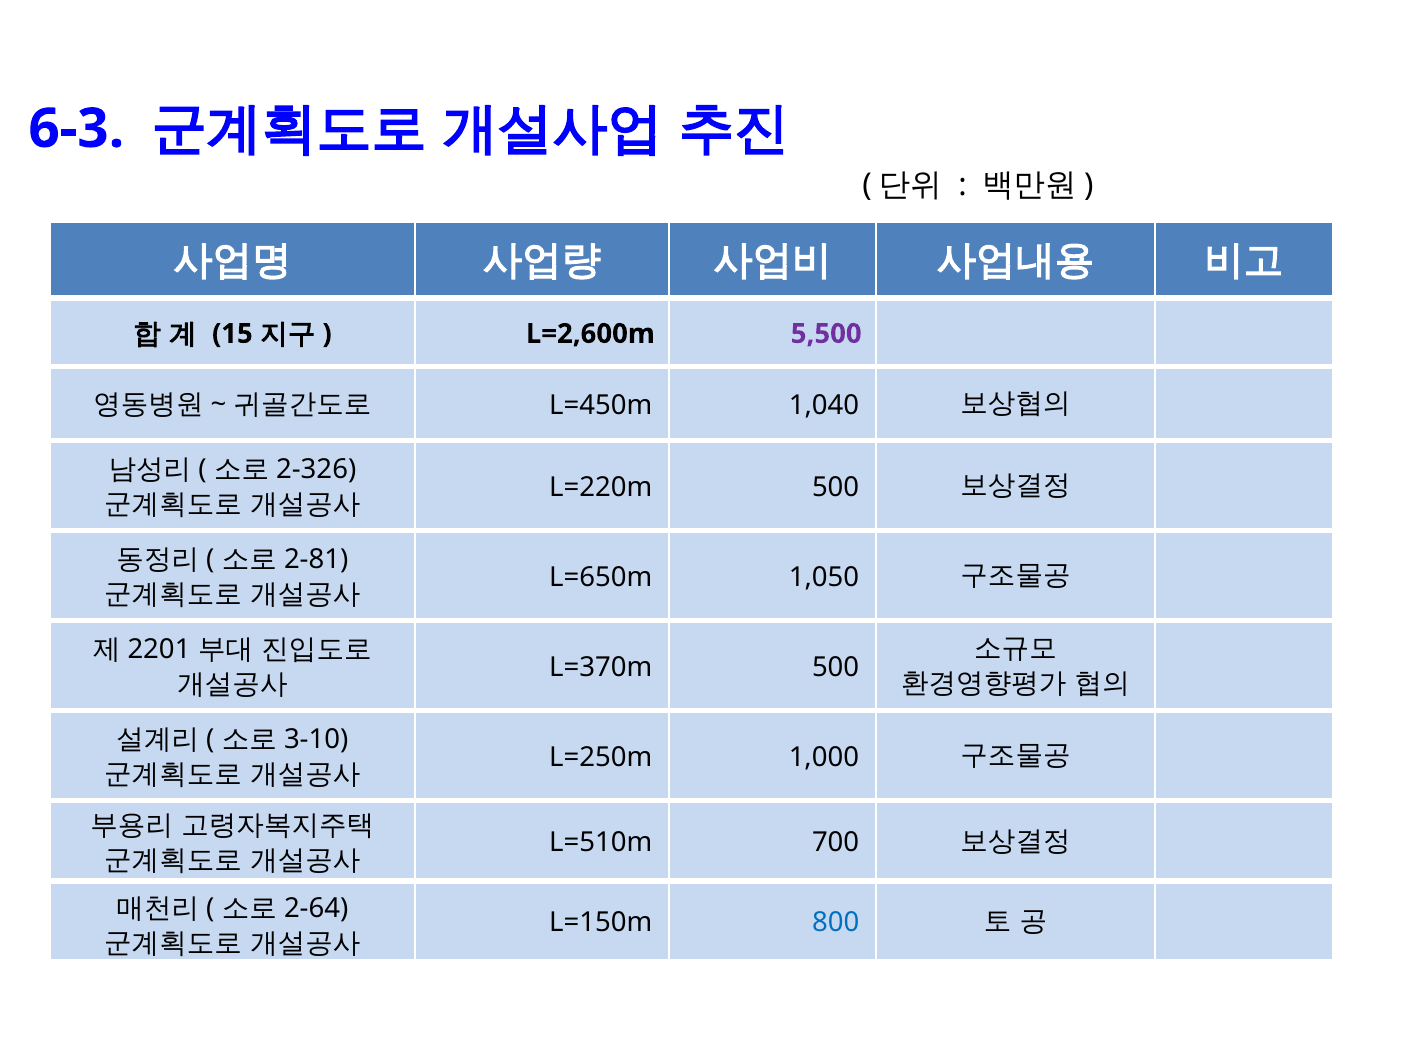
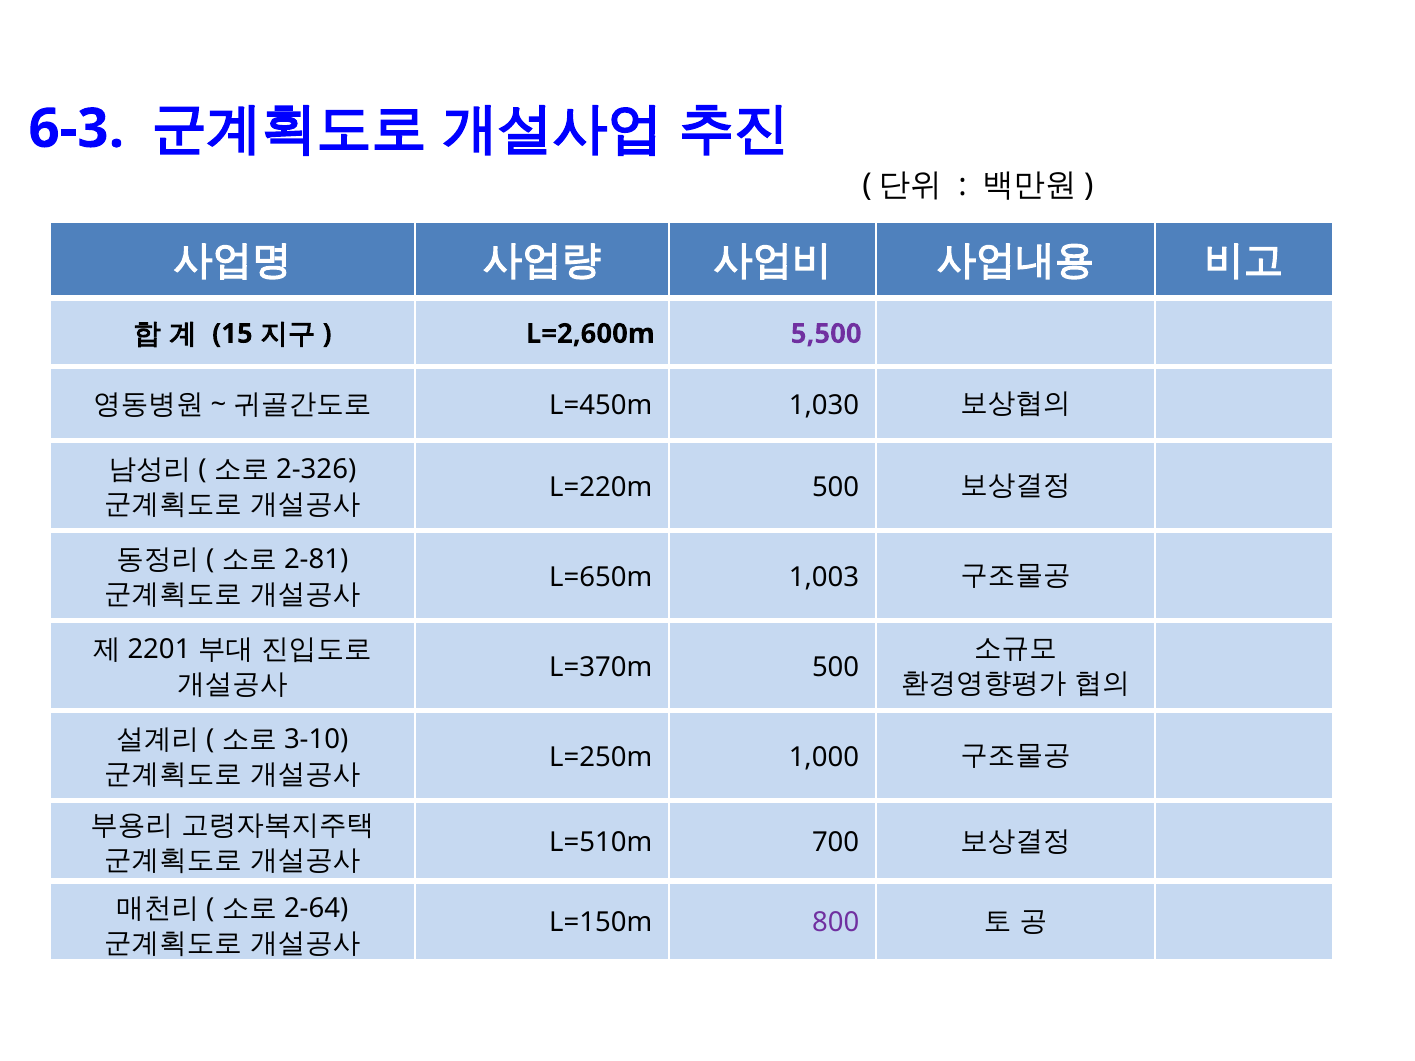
1,040: 1,040 -> 1,030
1,050: 1,050 -> 1,003
800 colour: blue -> purple
